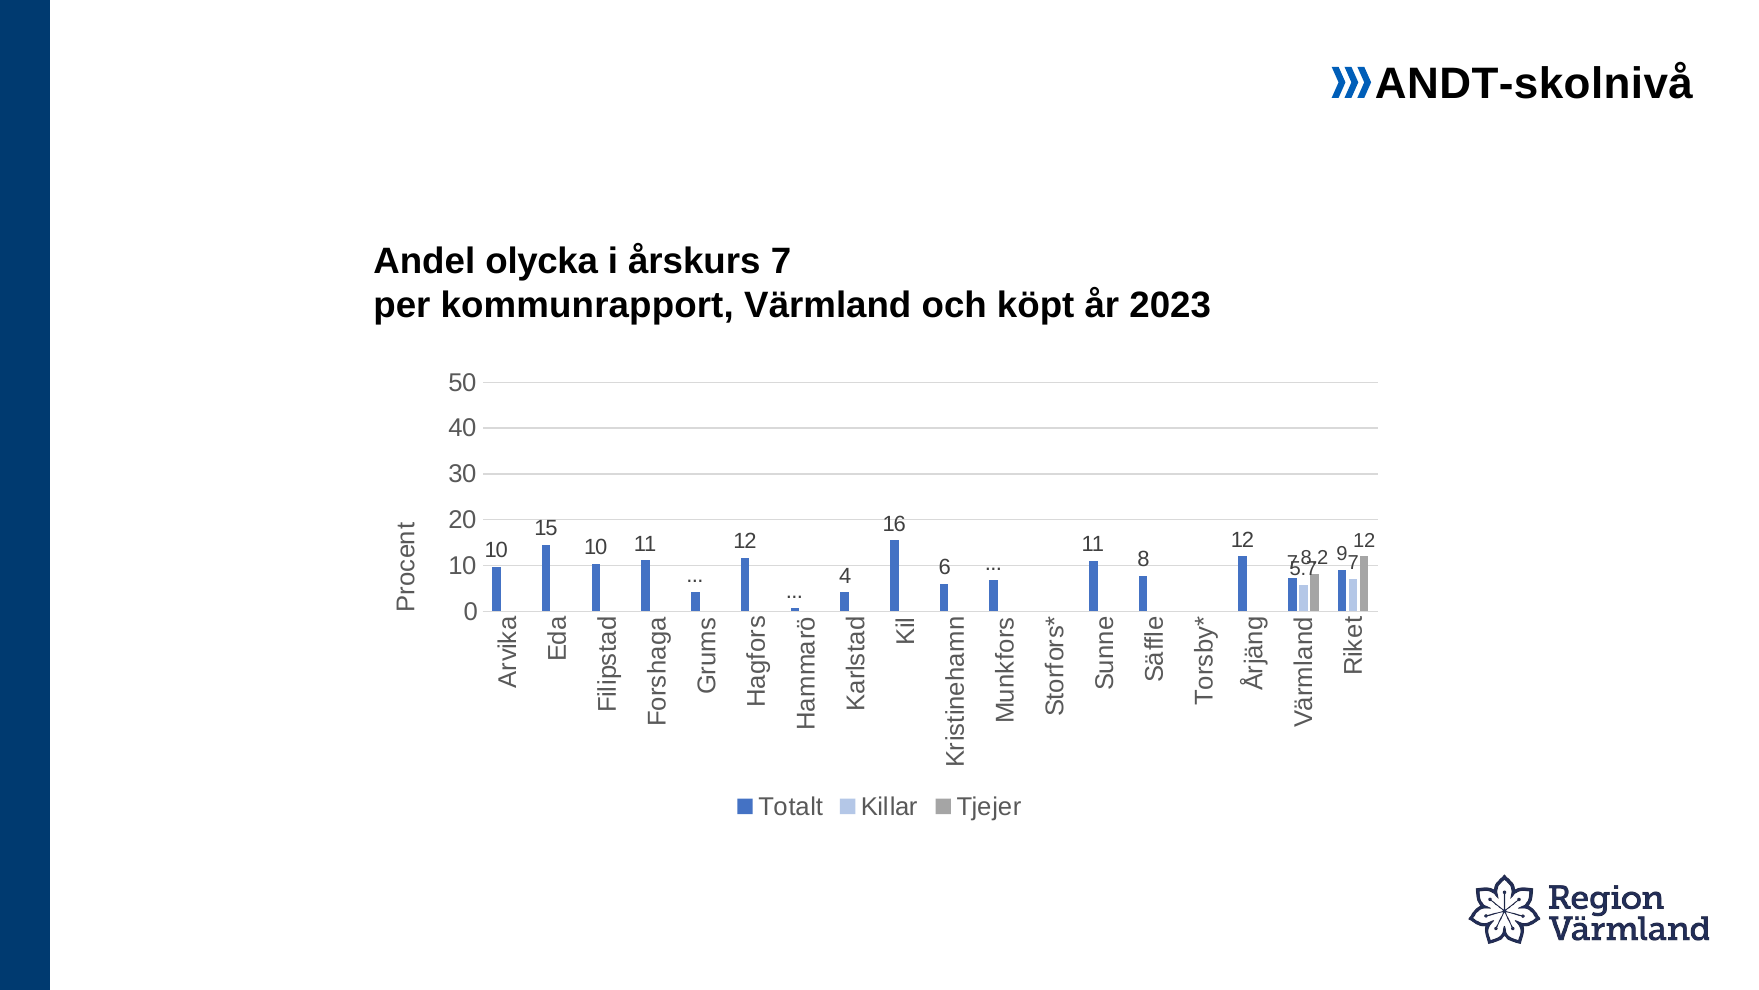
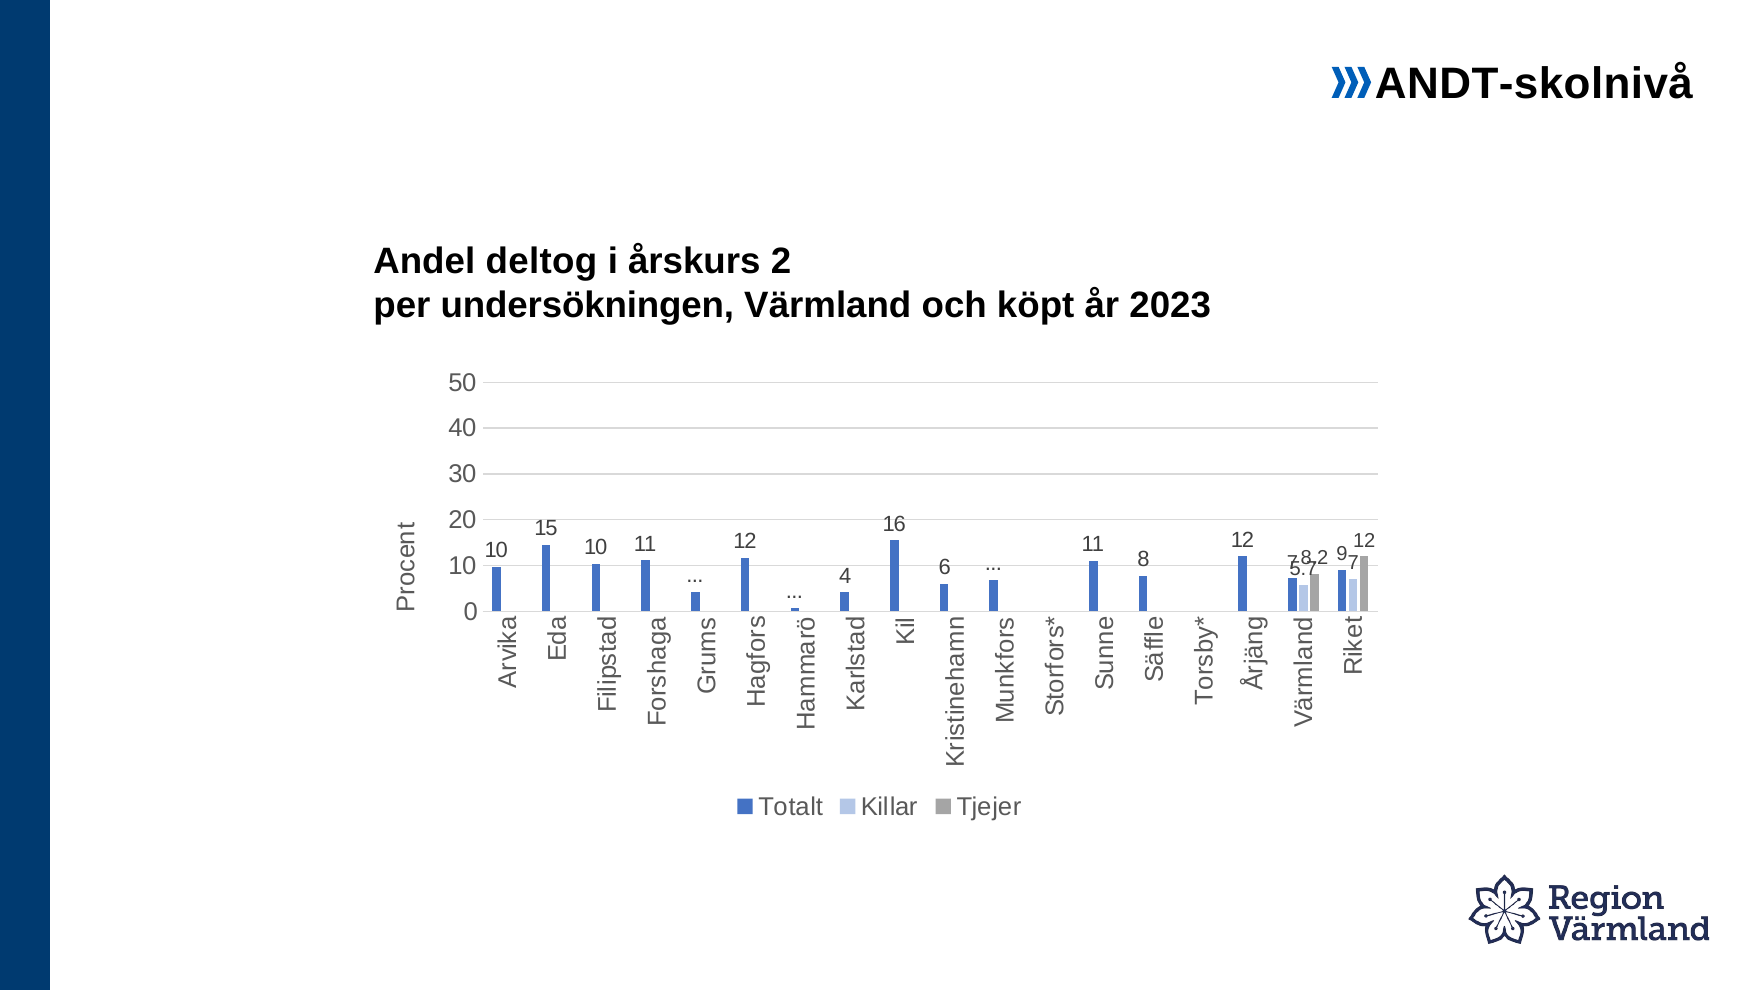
olycka: olycka -> deltog
årskurs 7: 7 -> 2
kommunrapport: kommunrapport -> undersökningen
